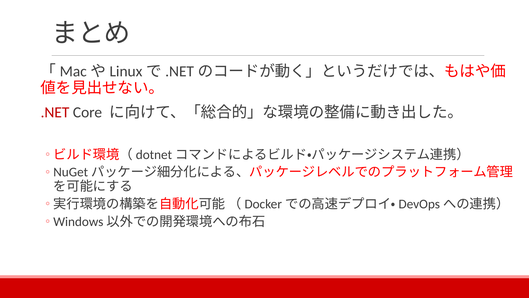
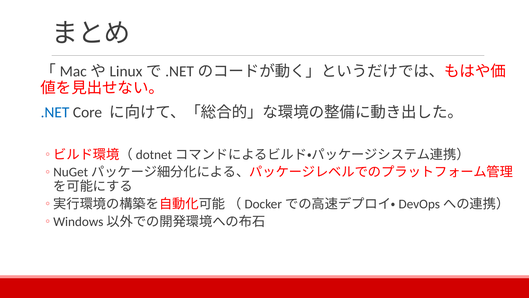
.NET colour: red -> blue
